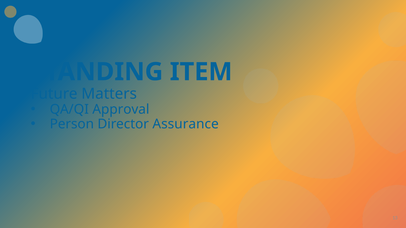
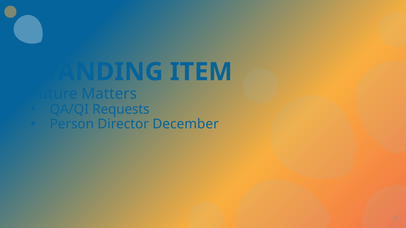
Approval: Approval -> Requests
Assurance: Assurance -> December
